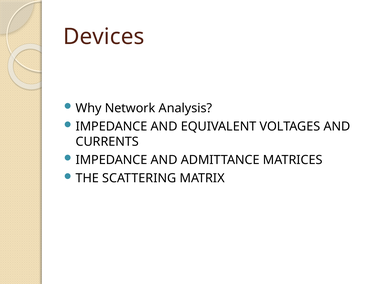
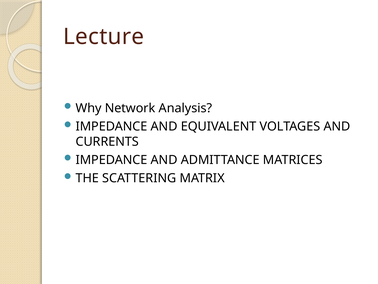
Devices: Devices -> Lecture
